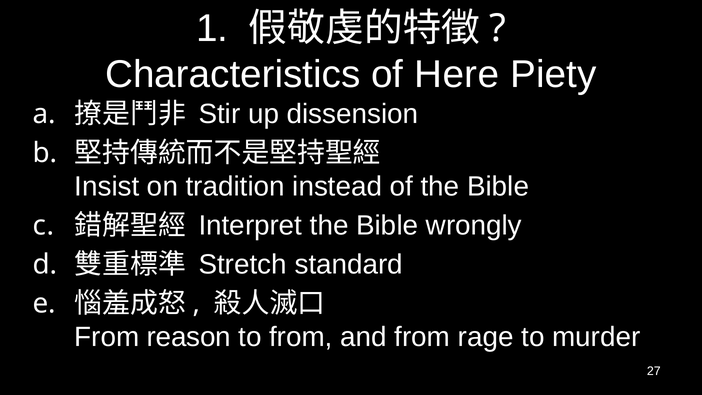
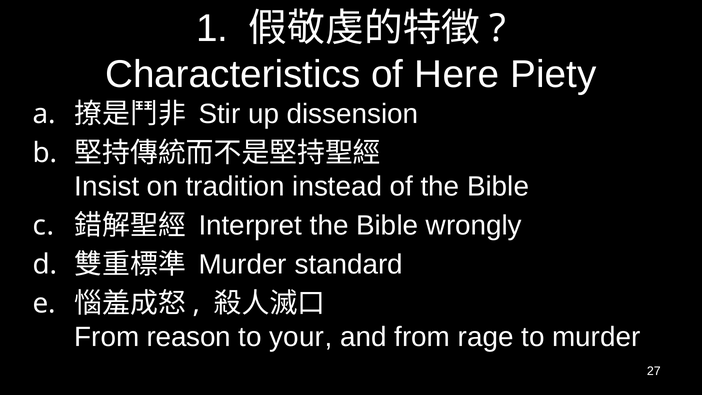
Stretch at (243, 264): Stretch -> Murder
to from: from -> your
